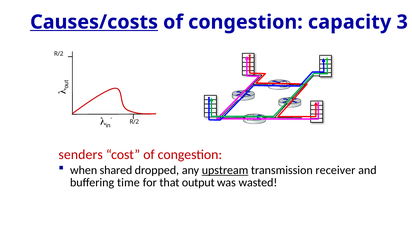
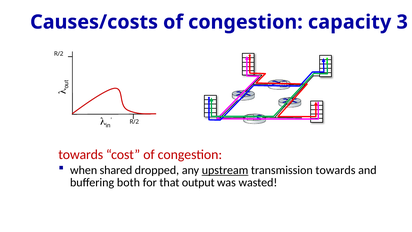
Causes/costs underline: present -> none
senders at (81, 154): senders -> towards
transmission receiver: receiver -> towards
time: time -> both
